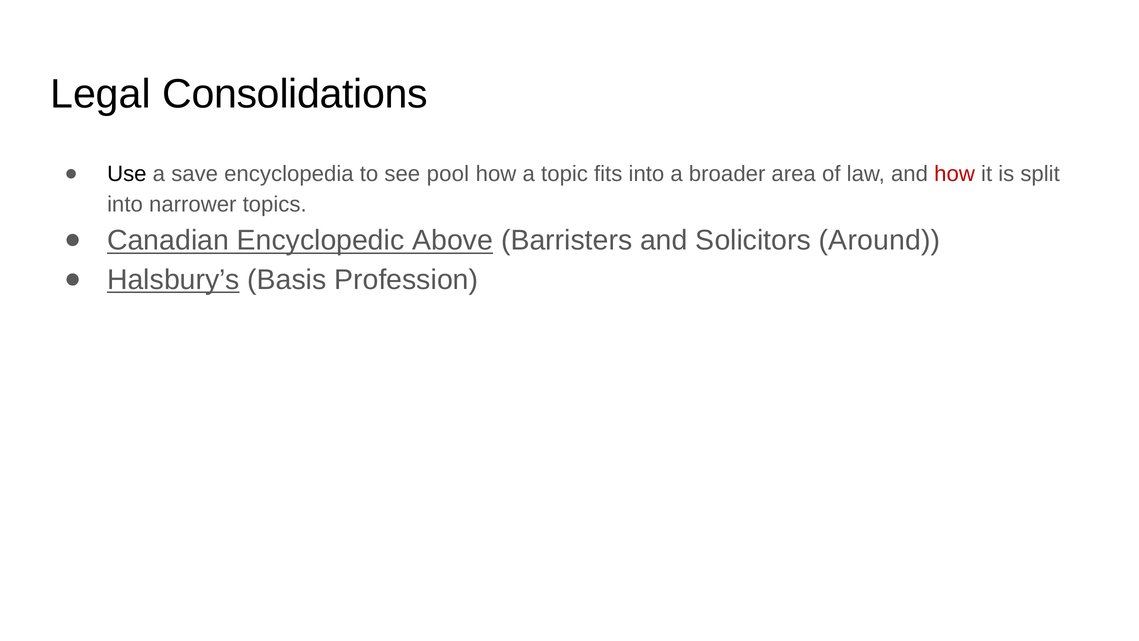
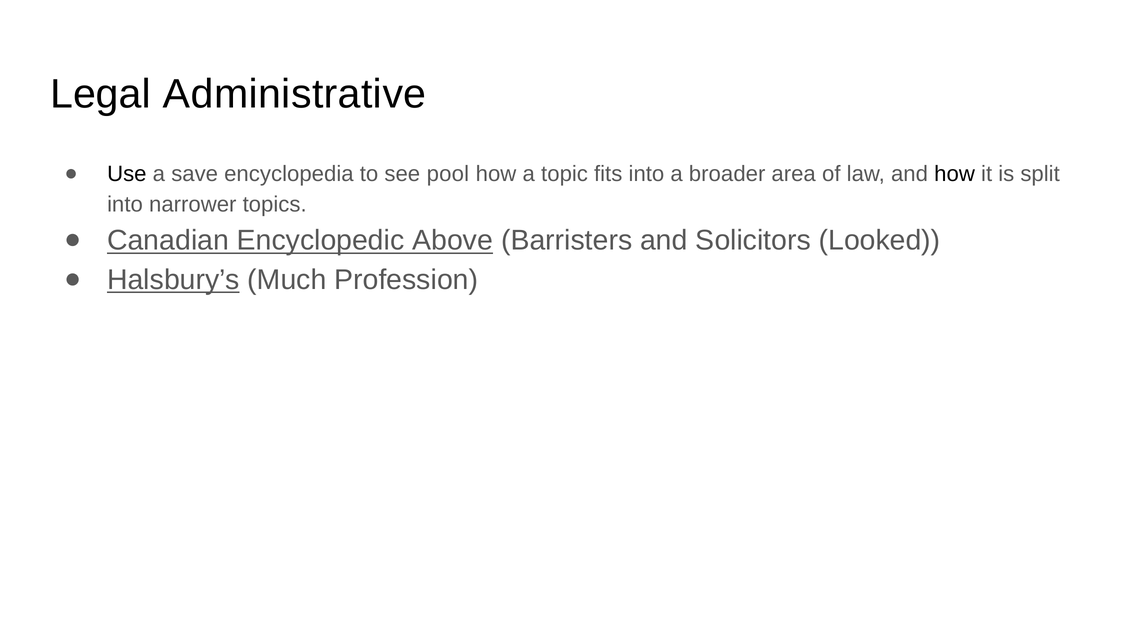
Consolidations: Consolidations -> Administrative
how at (955, 174) colour: red -> black
Around: Around -> Looked
Basis: Basis -> Much
